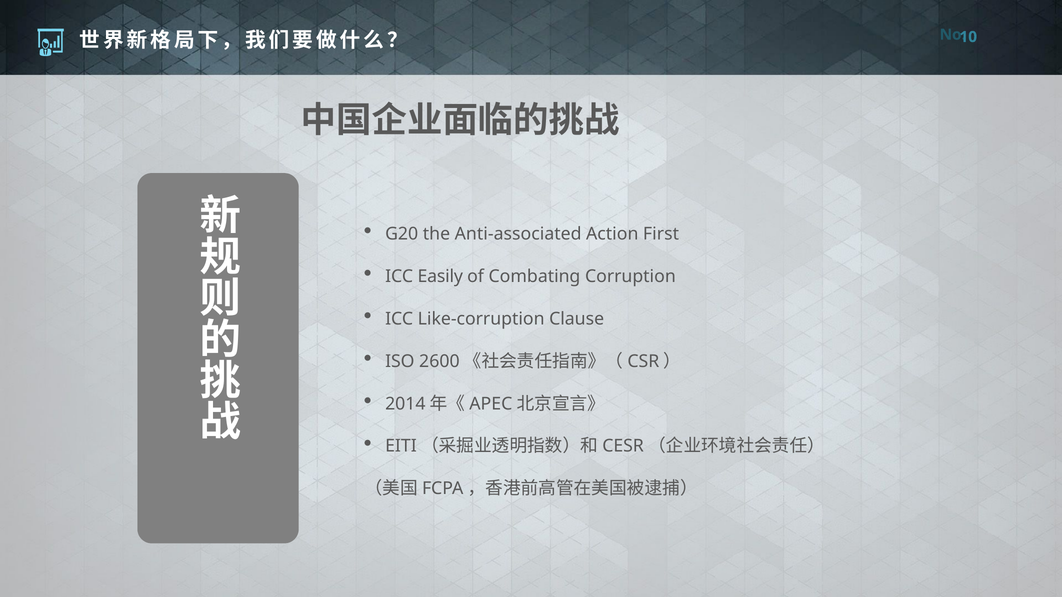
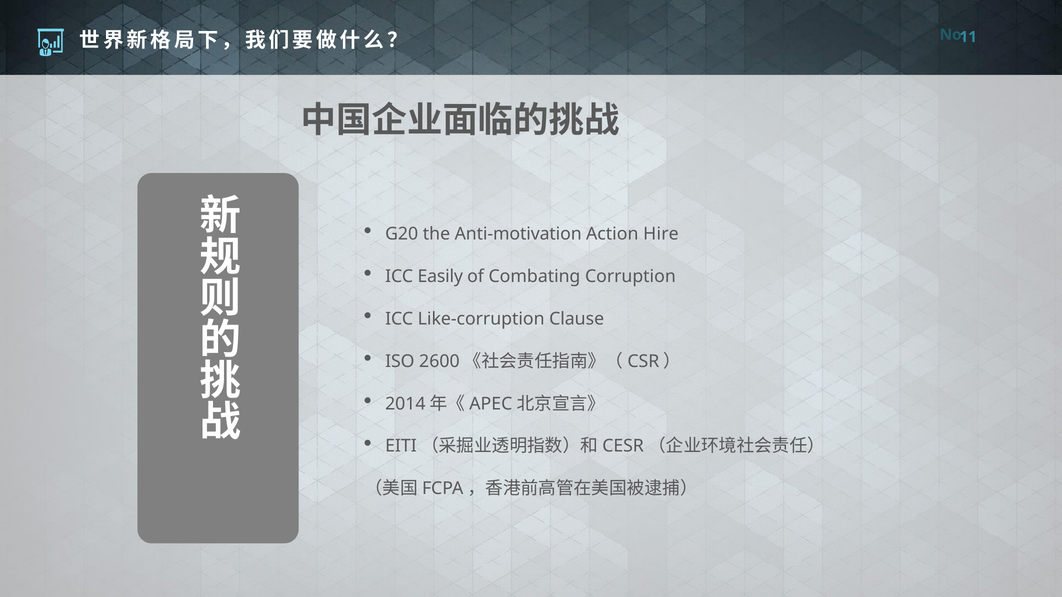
10: 10 -> 11
Anti-associated: Anti-associated -> Anti-motivation
First: First -> Hire
